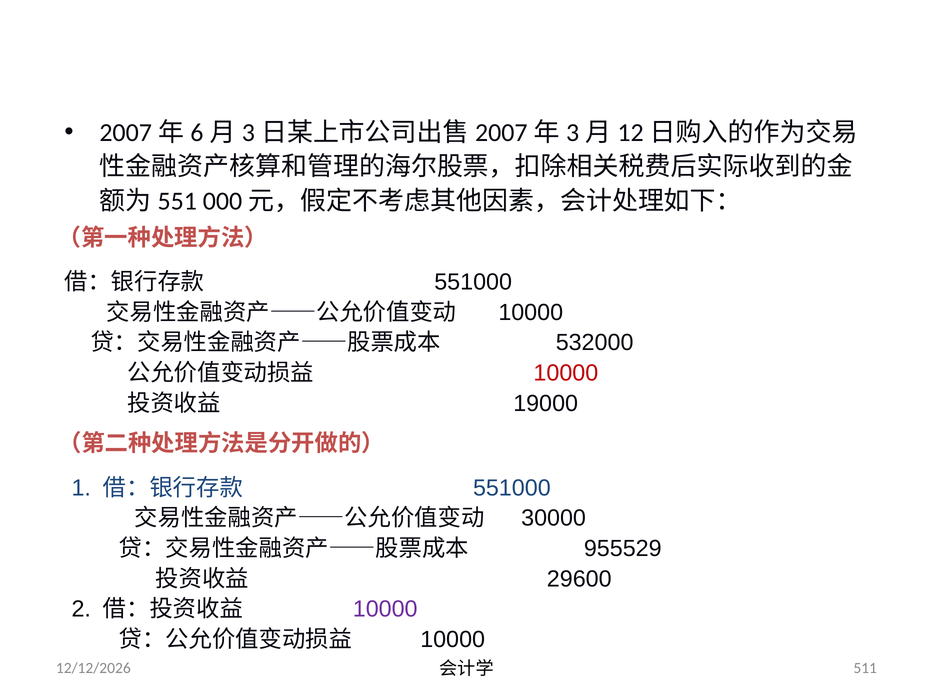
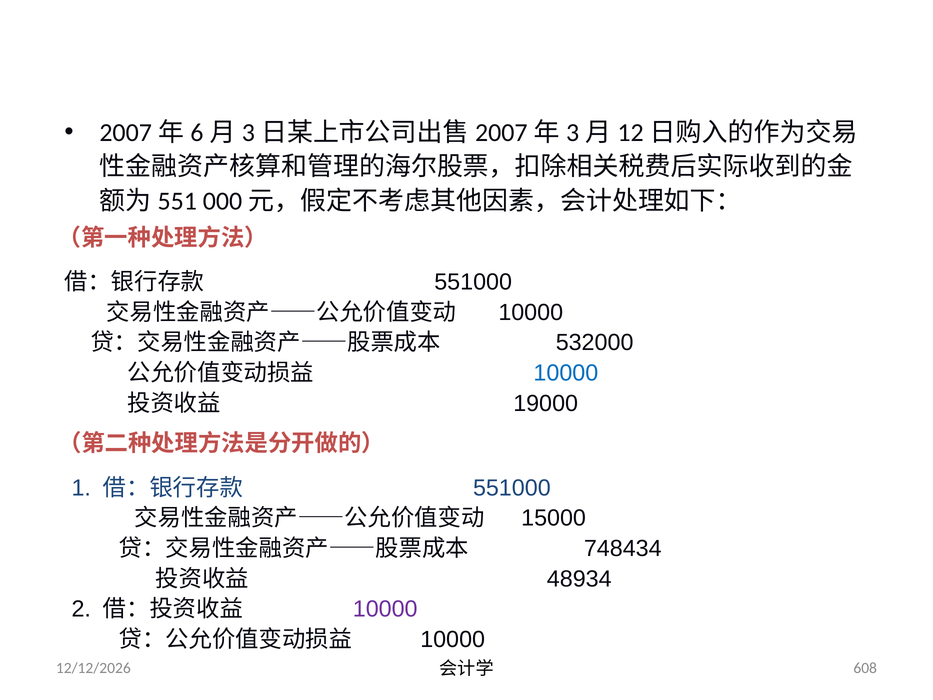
10000 at (566, 373) colour: red -> blue
30000: 30000 -> 15000
955529: 955529 -> 748434
29600: 29600 -> 48934
511: 511 -> 608
